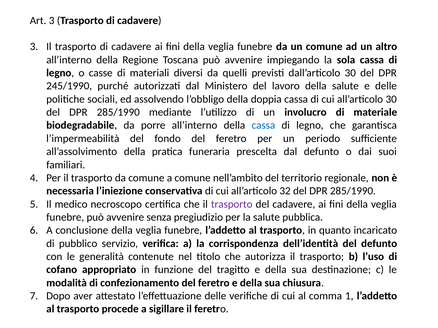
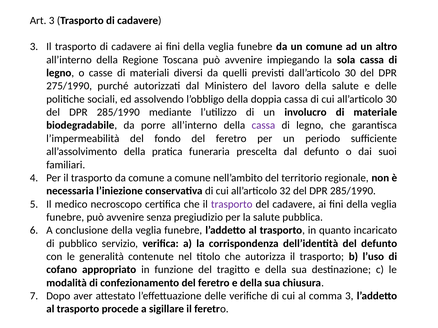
245/1990: 245/1990 -> 275/1990
cassa at (263, 126) colour: blue -> purple
comma 1: 1 -> 3
